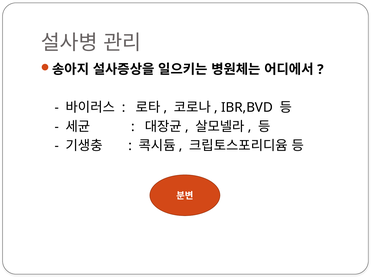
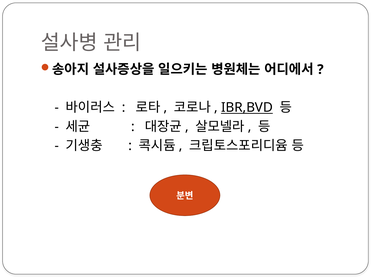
IBR,BVD underline: none -> present
